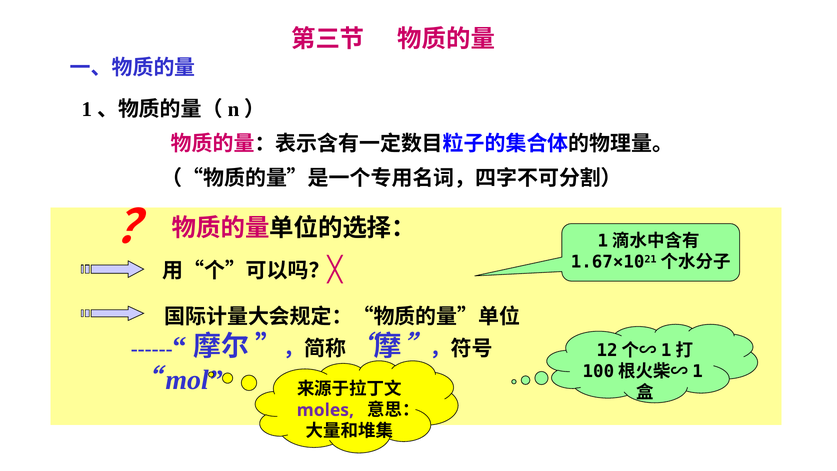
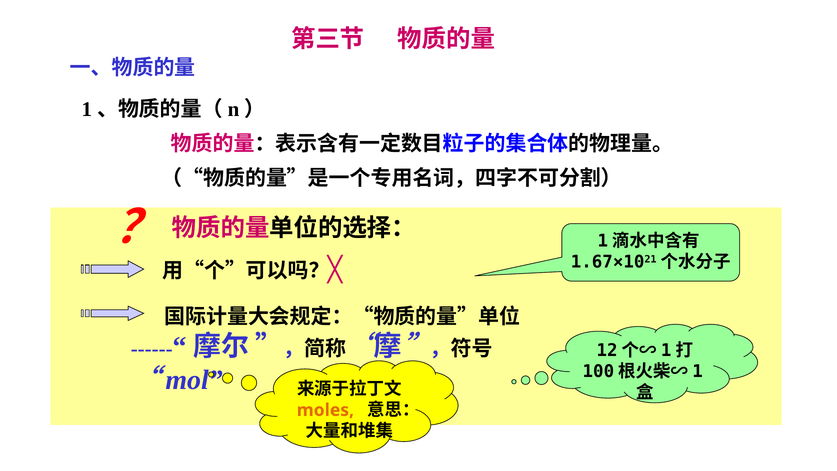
moles colour: purple -> orange
